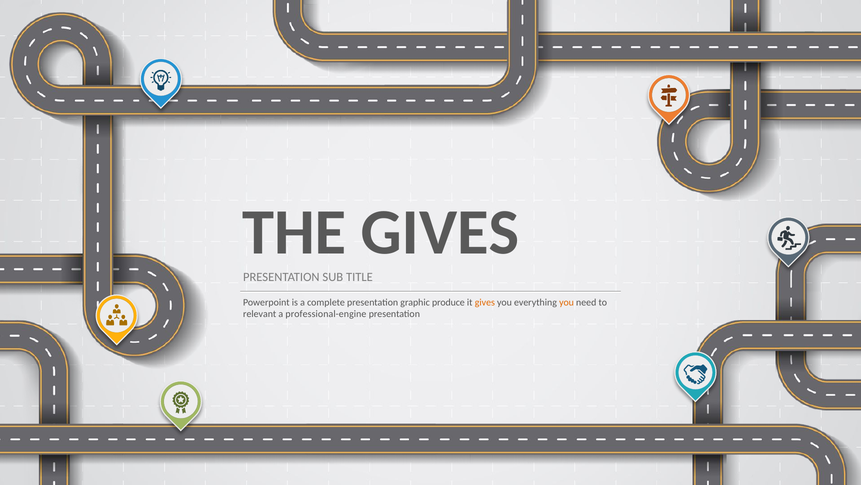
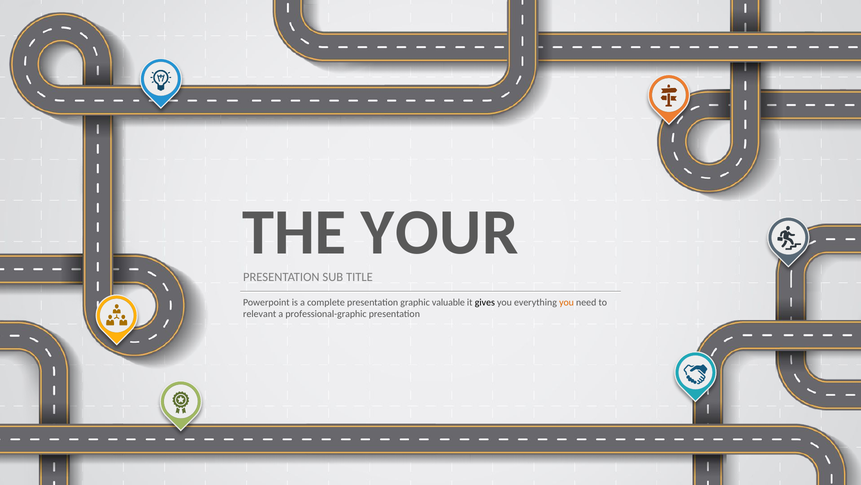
THE GIVES: GIVES -> YOUR
produce: produce -> valuable
gives at (485, 302) colour: orange -> black
professional-engine: professional-engine -> professional-graphic
